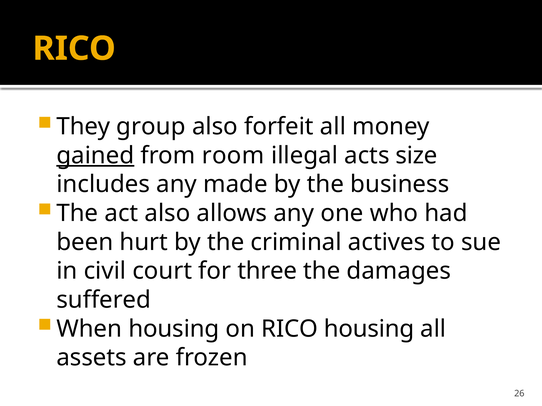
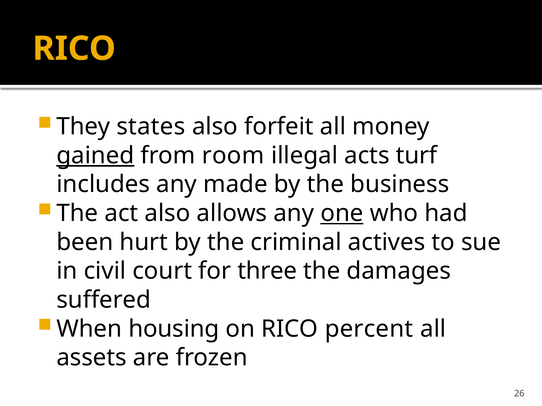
group: group -> states
size: size -> turf
one underline: none -> present
RICO housing: housing -> percent
